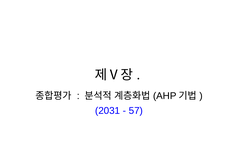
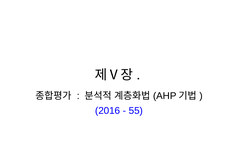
2031: 2031 -> 2016
57: 57 -> 55
